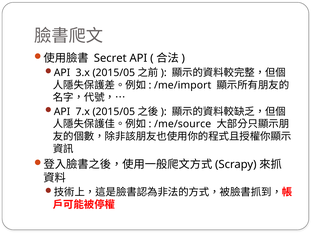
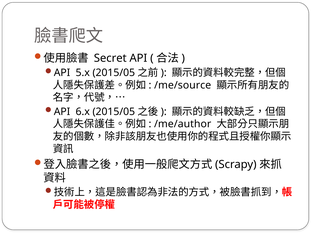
3.x: 3.x -> 5.x
/me/import: /me/import -> /me/source
7.x: 7.x -> 6.x
/me/source: /me/source -> /me/author
